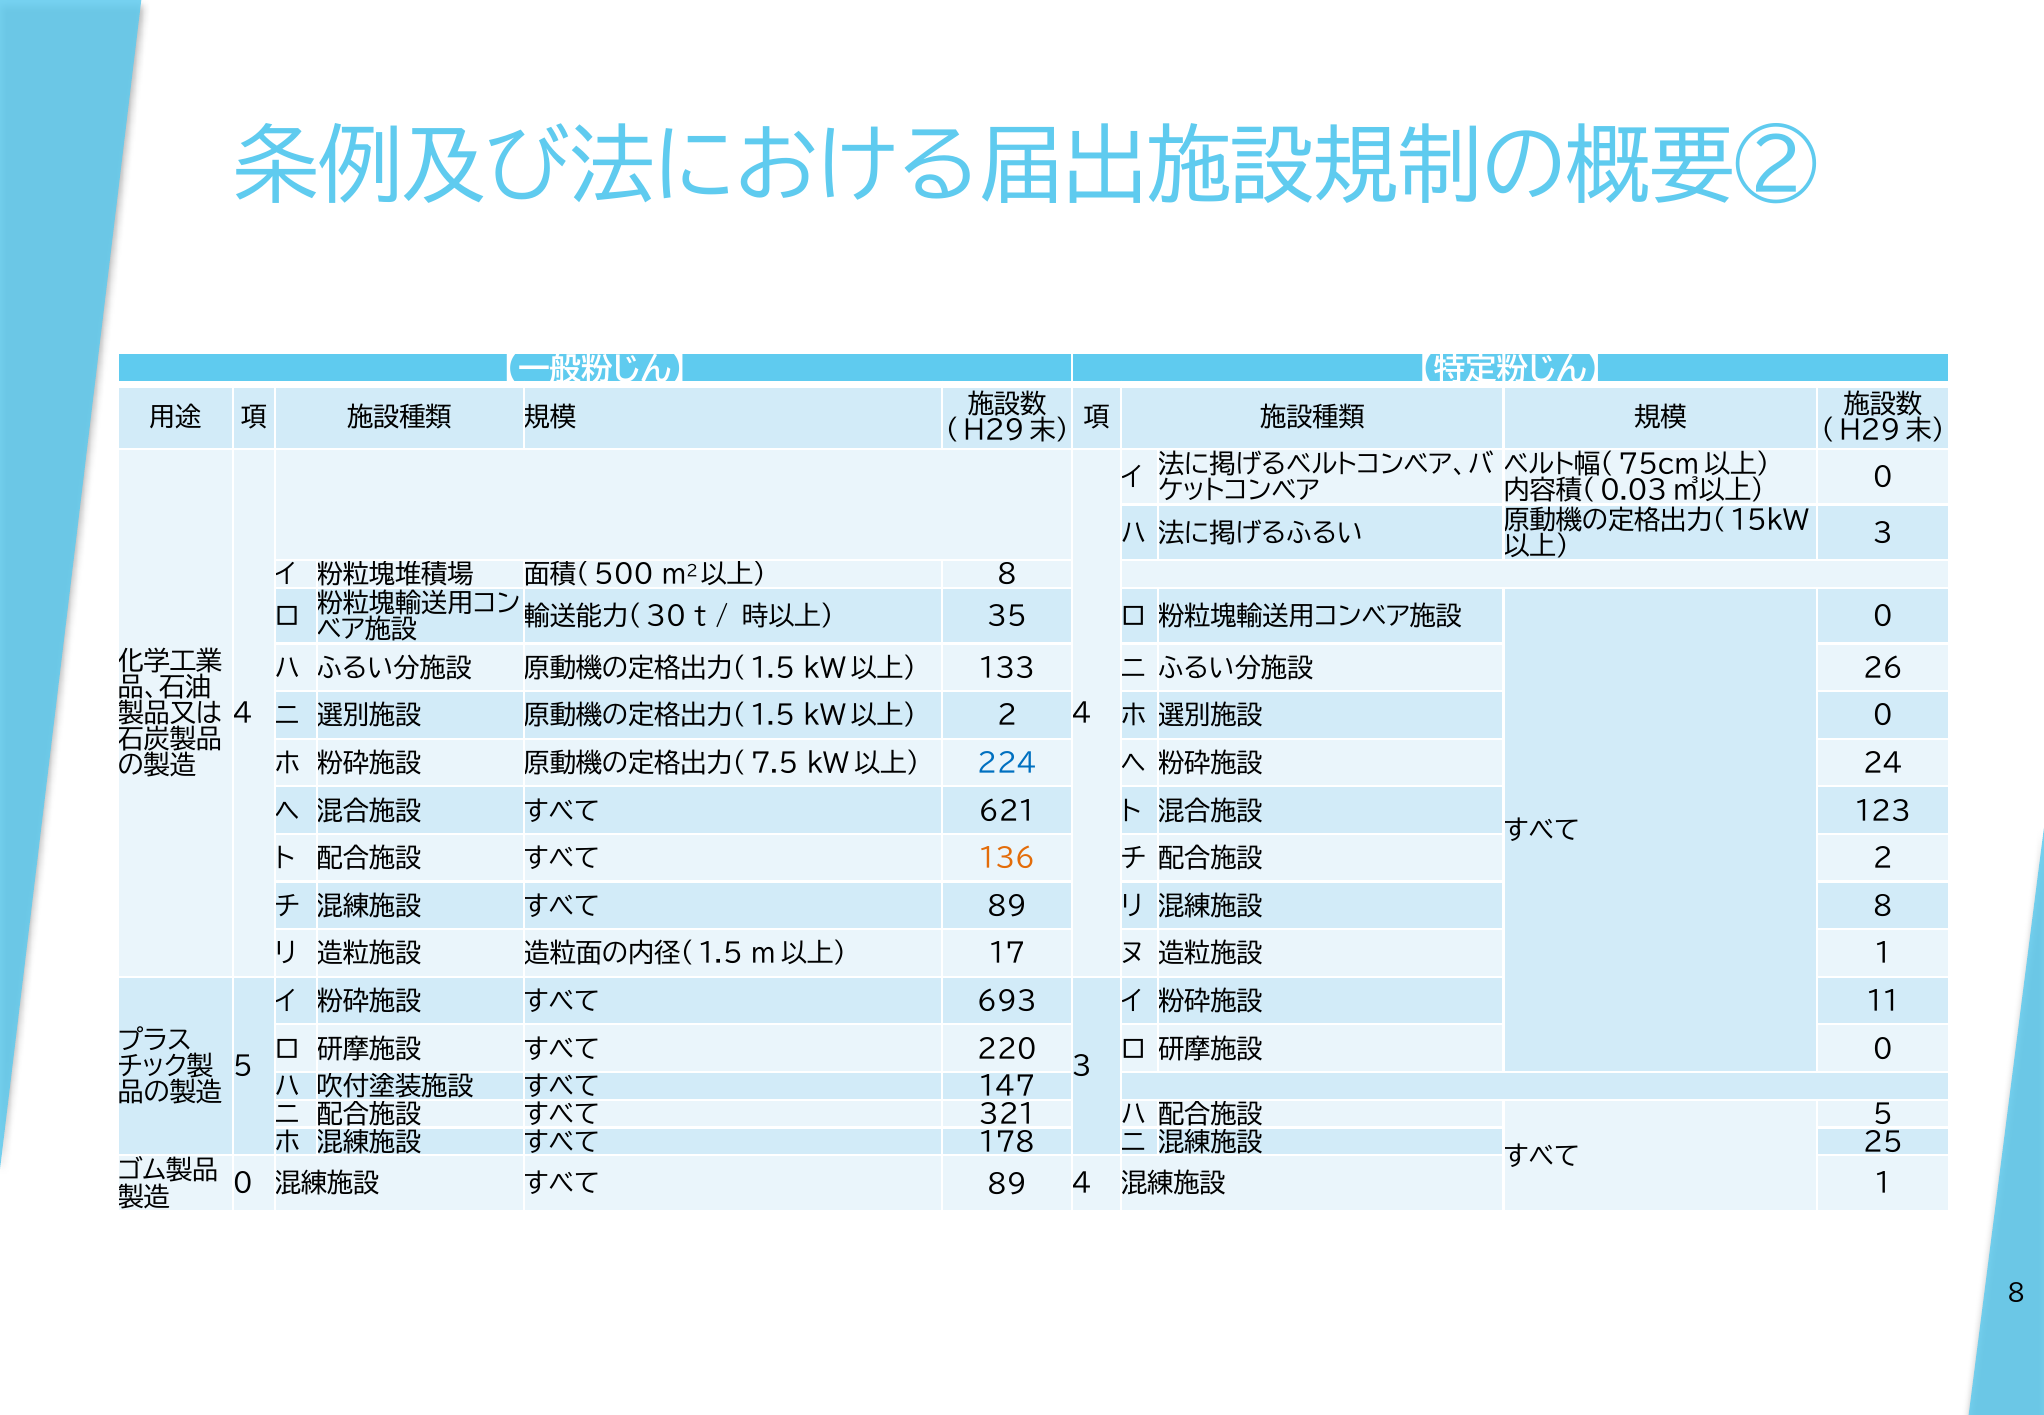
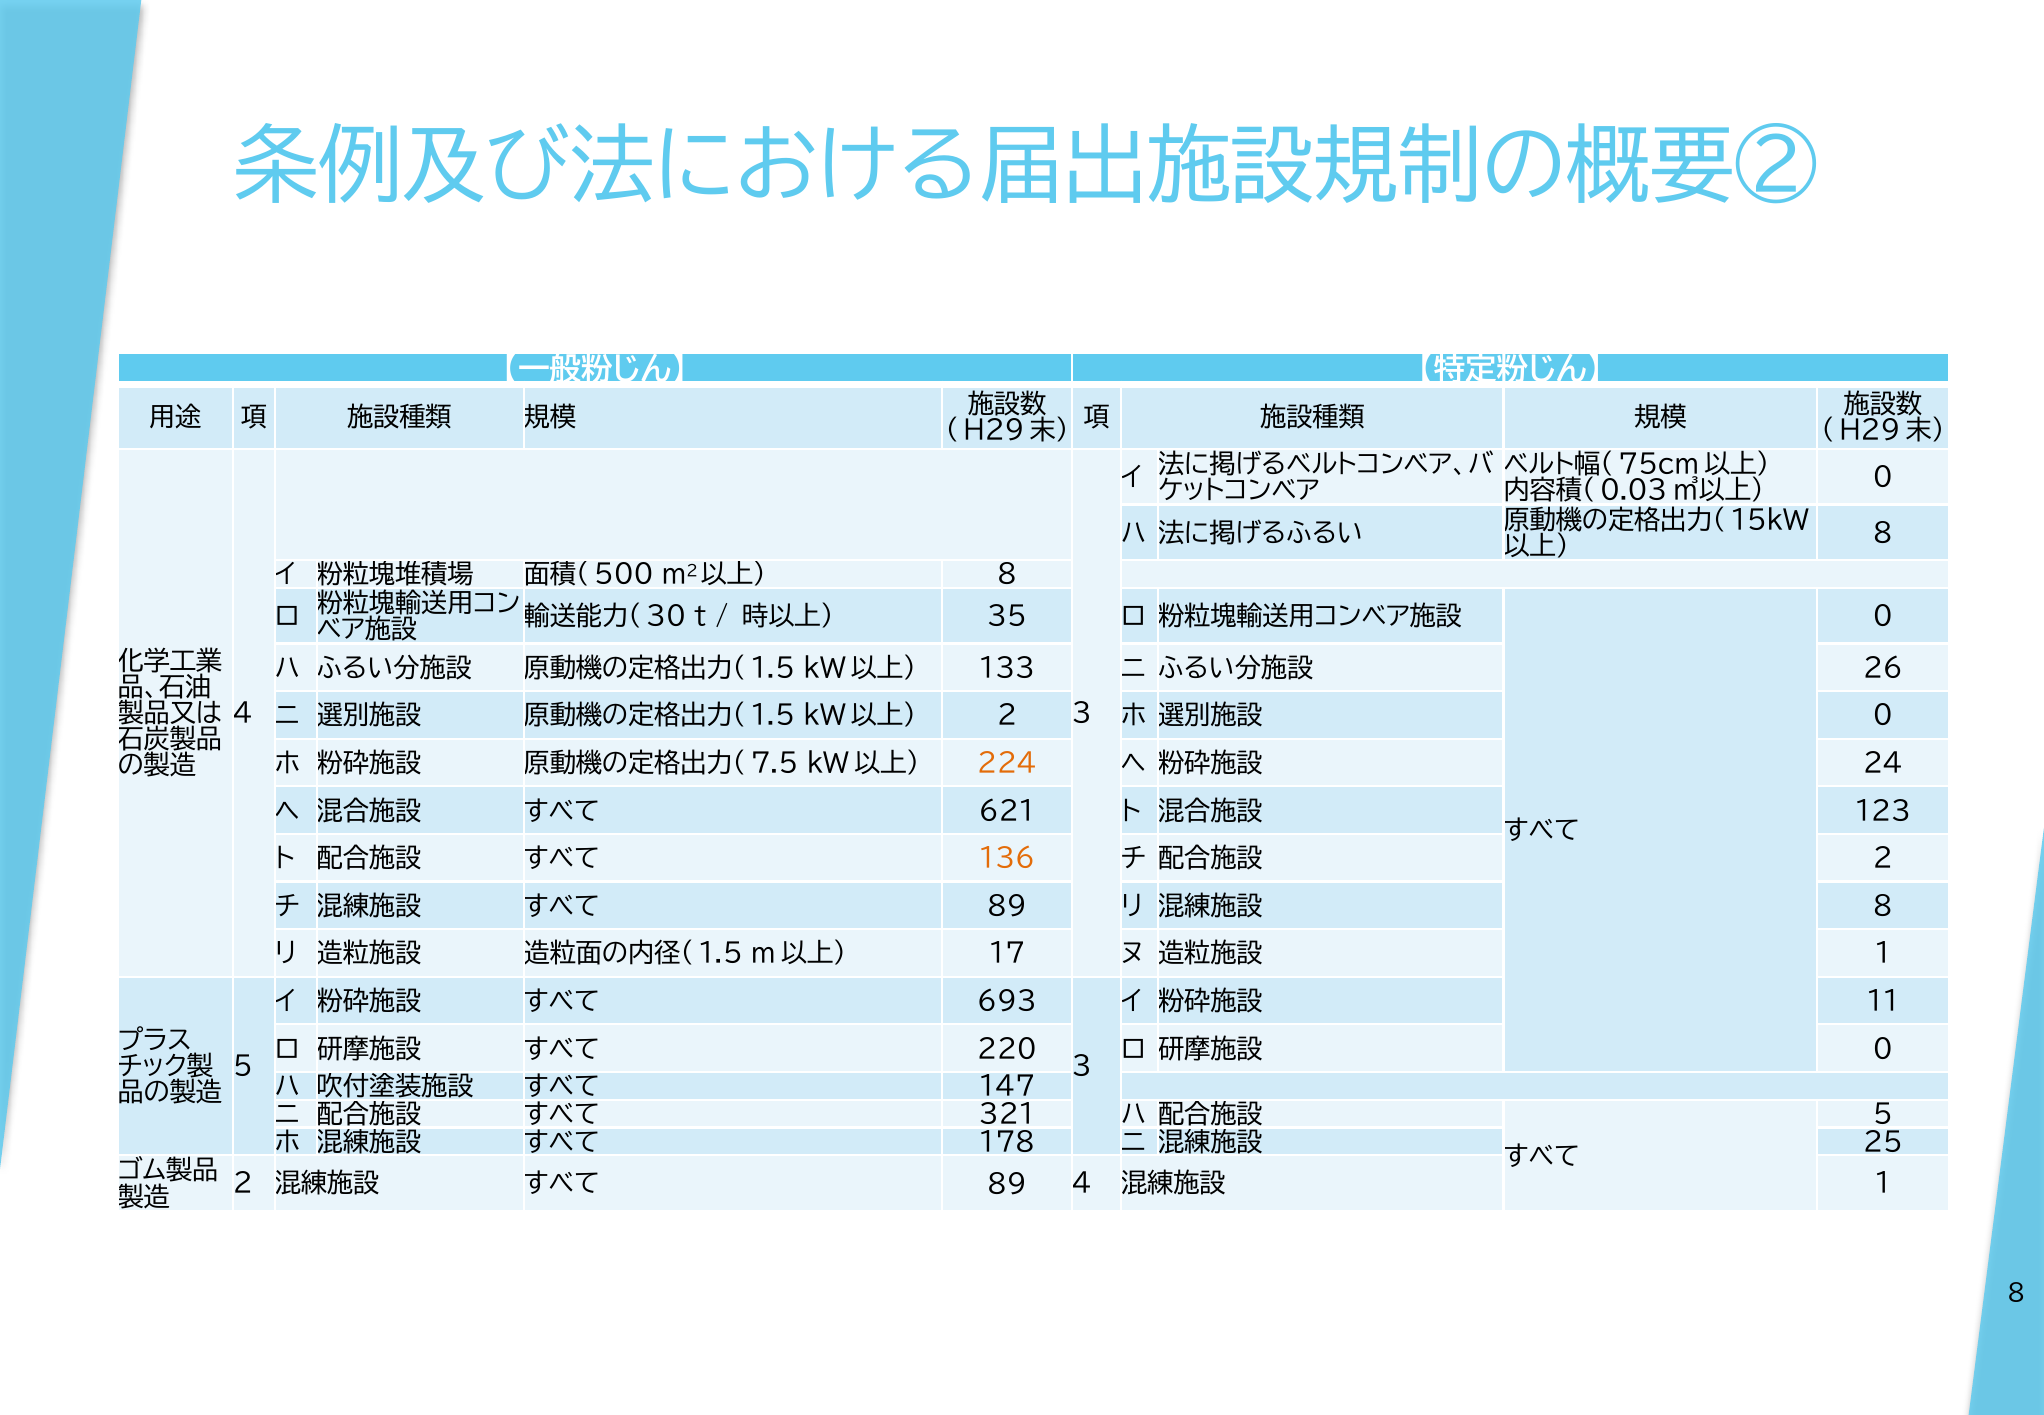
3 at (1883, 534): 3 -> 8
4 4: 4 -> 3
224 colour: blue -> orange
0 at (243, 1184): 0 -> 2
